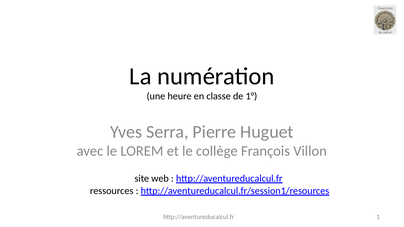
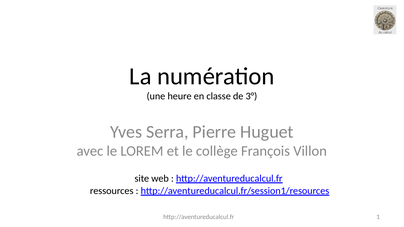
1°: 1° -> 3°
